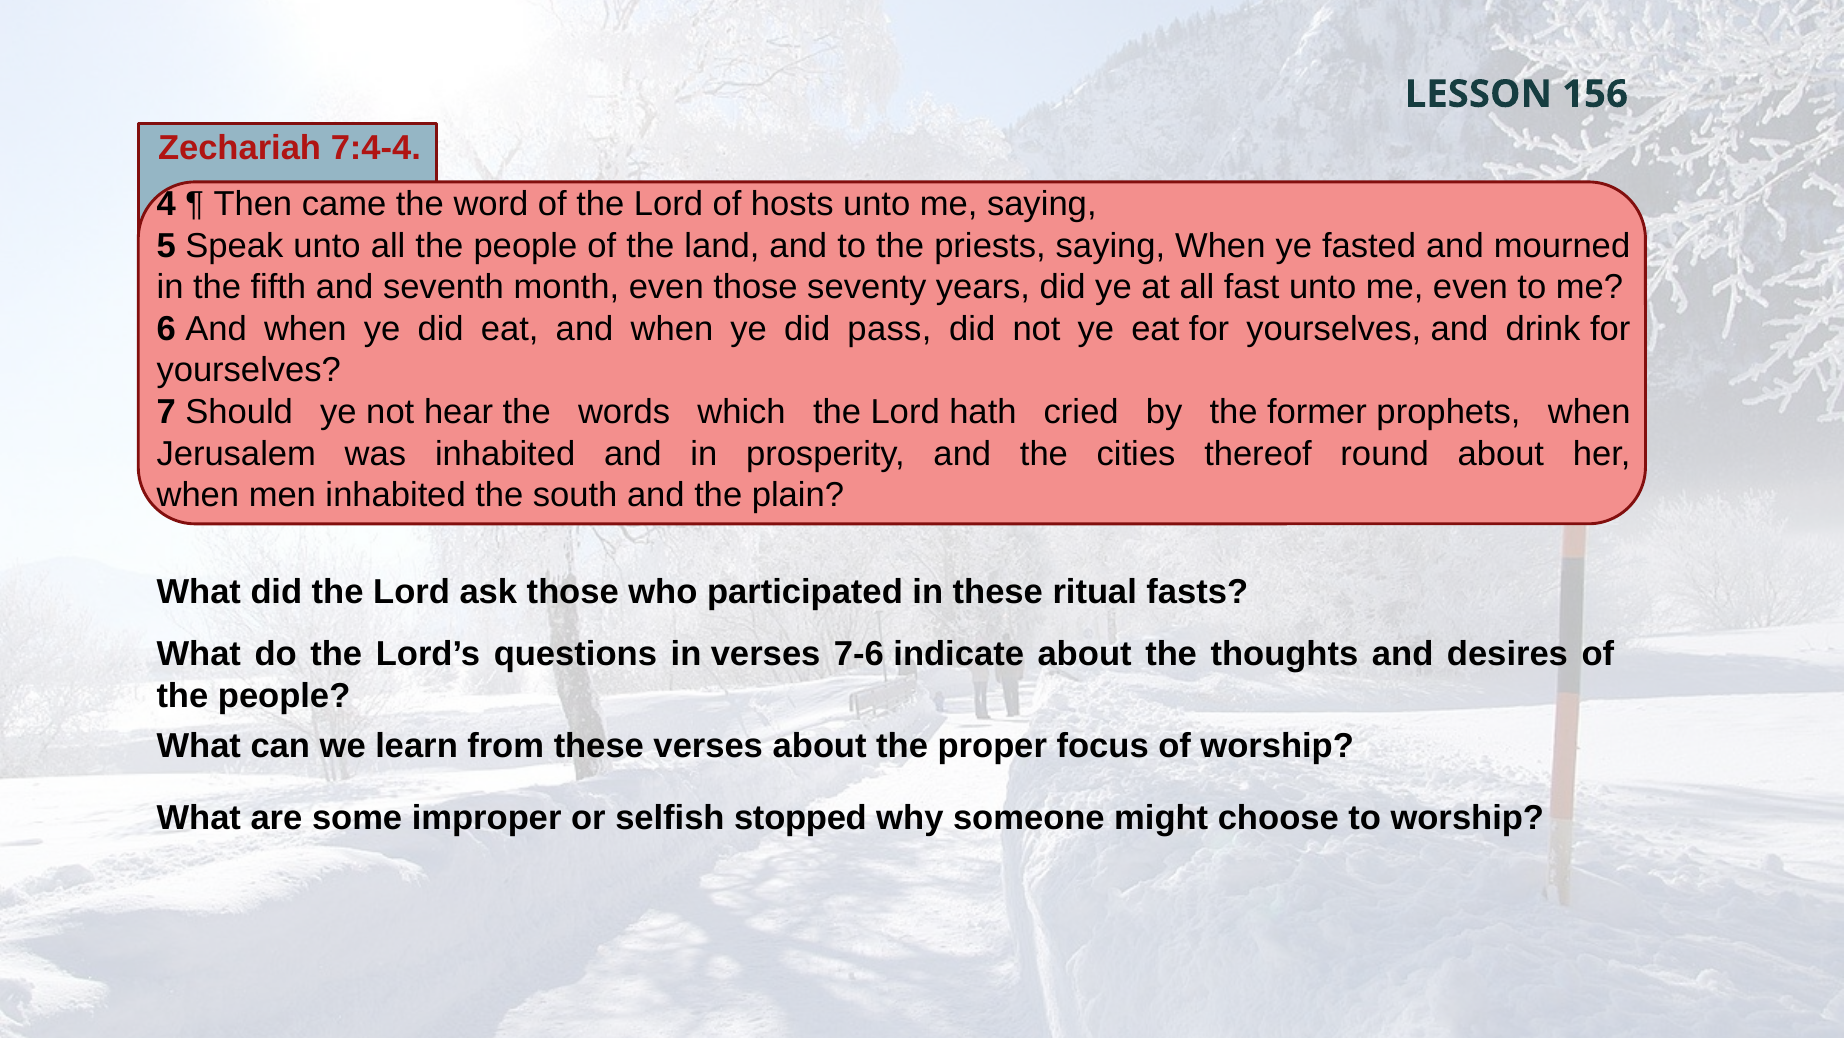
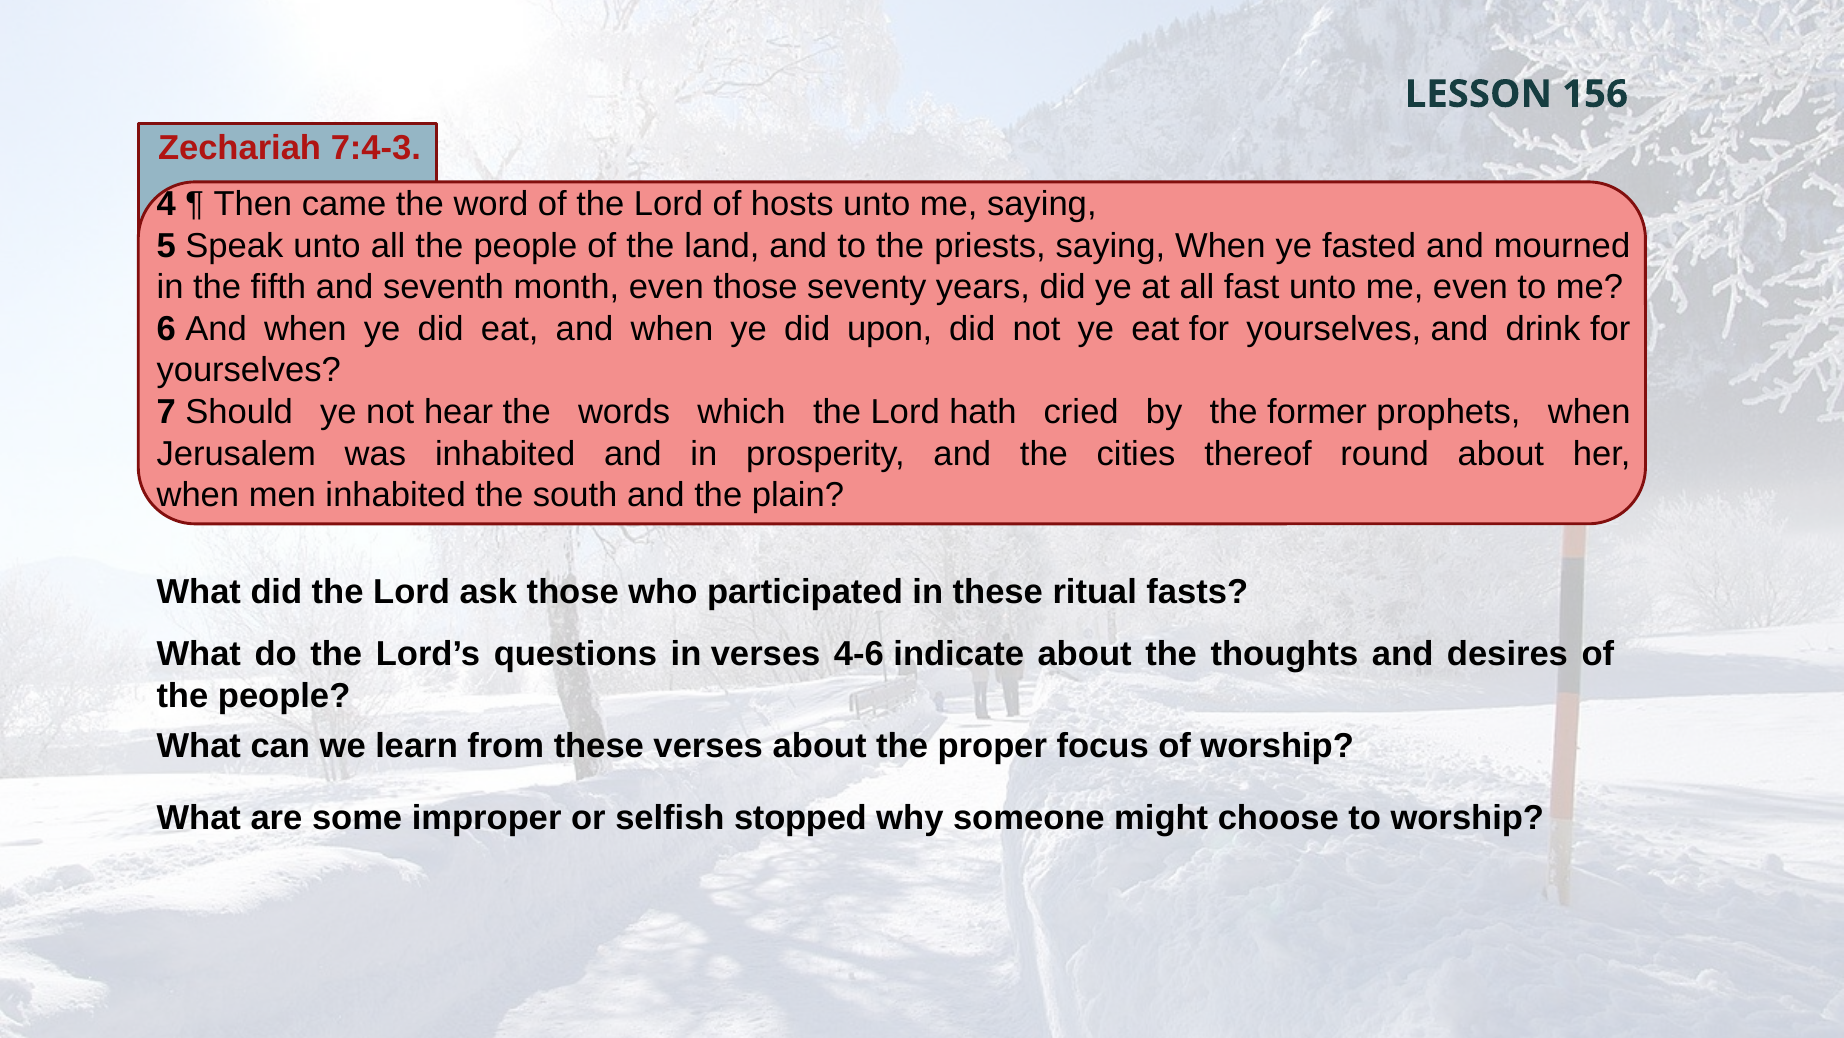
7:4-4: 7:4-4 -> 7:4-3
pass: pass -> upon
7-6: 7-6 -> 4-6
